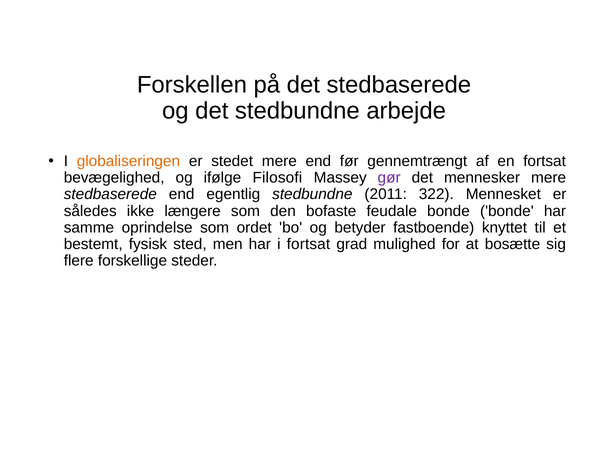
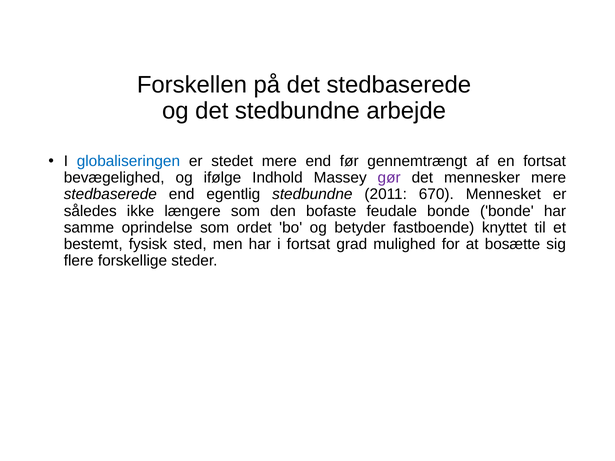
globaliseringen colour: orange -> blue
Filosofi: Filosofi -> Indhold
322: 322 -> 670
